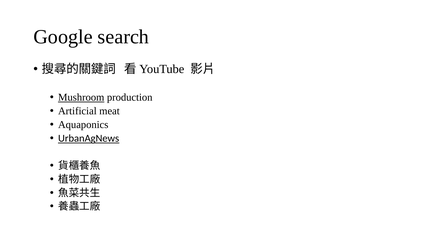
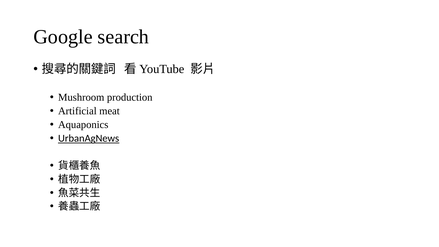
Mushroom underline: present -> none
